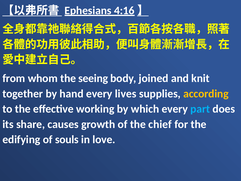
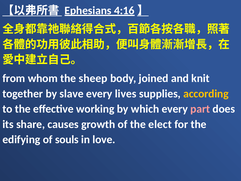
seeing: seeing -> sheep
hand: hand -> slave
part colour: light blue -> pink
chief: chief -> elect
